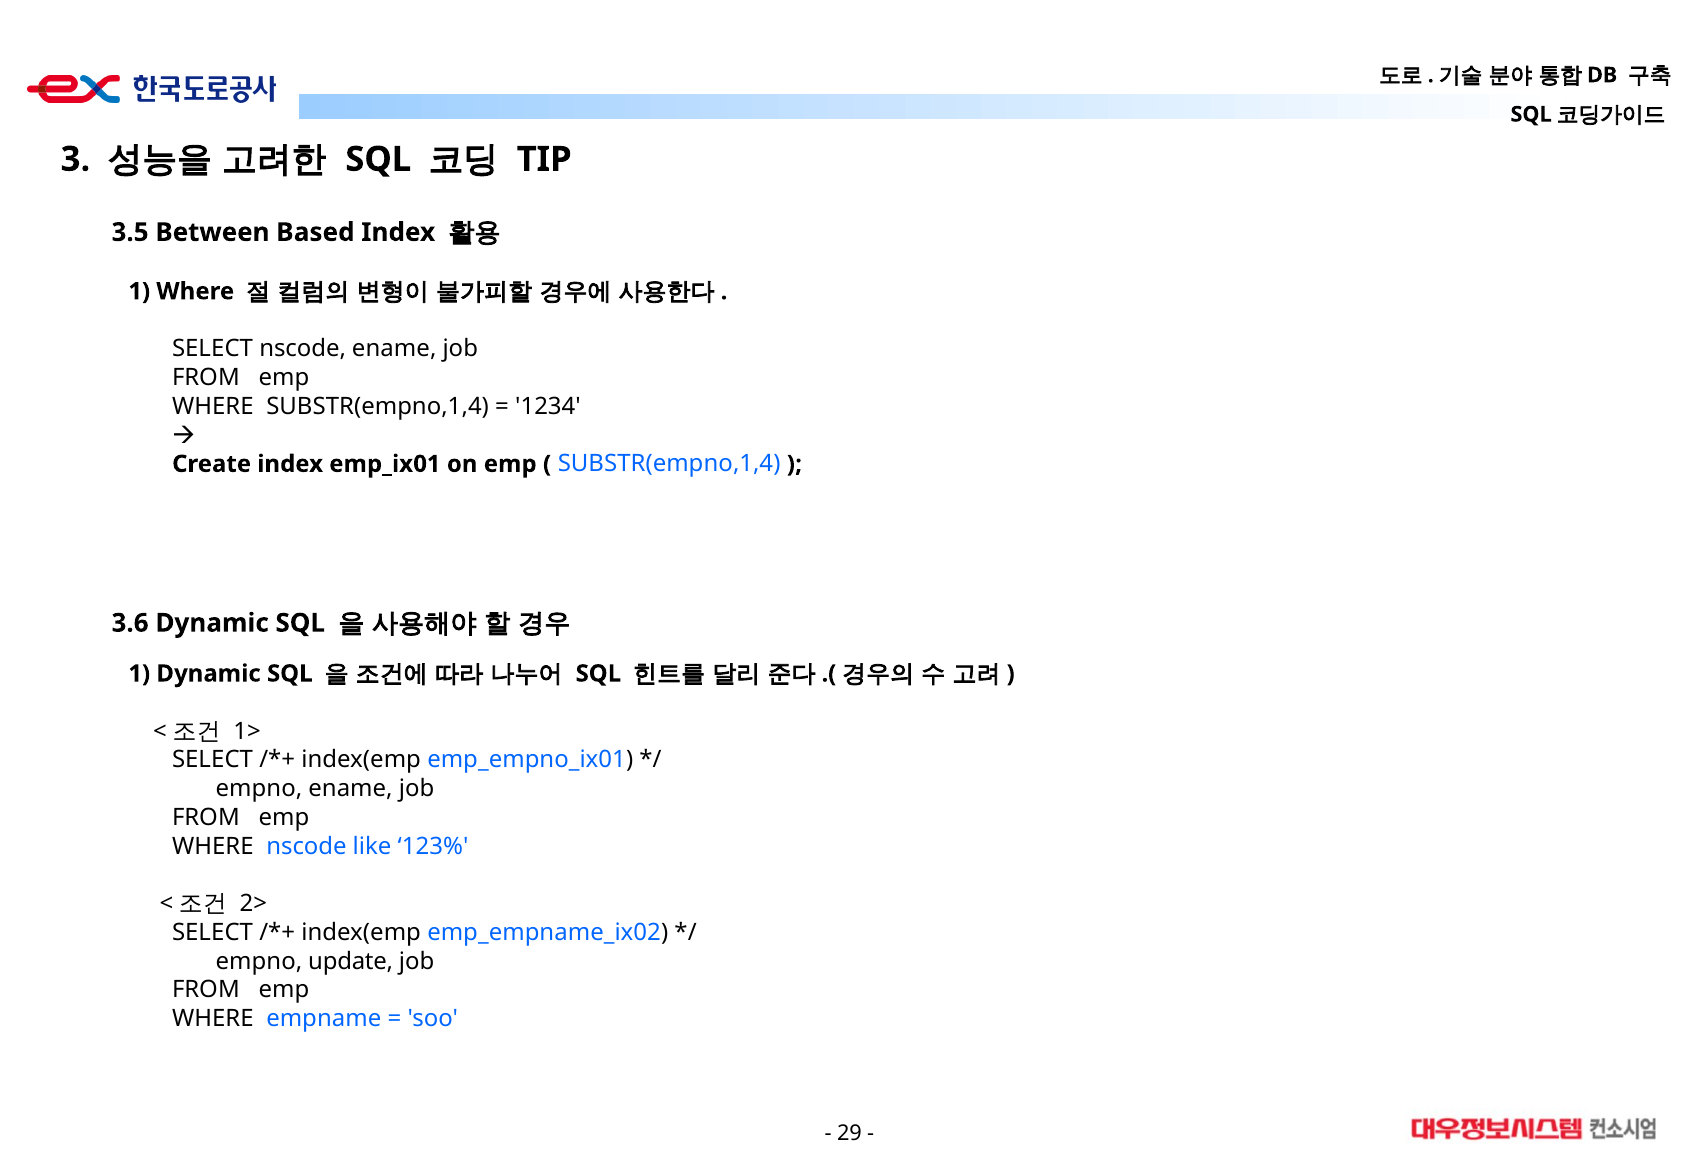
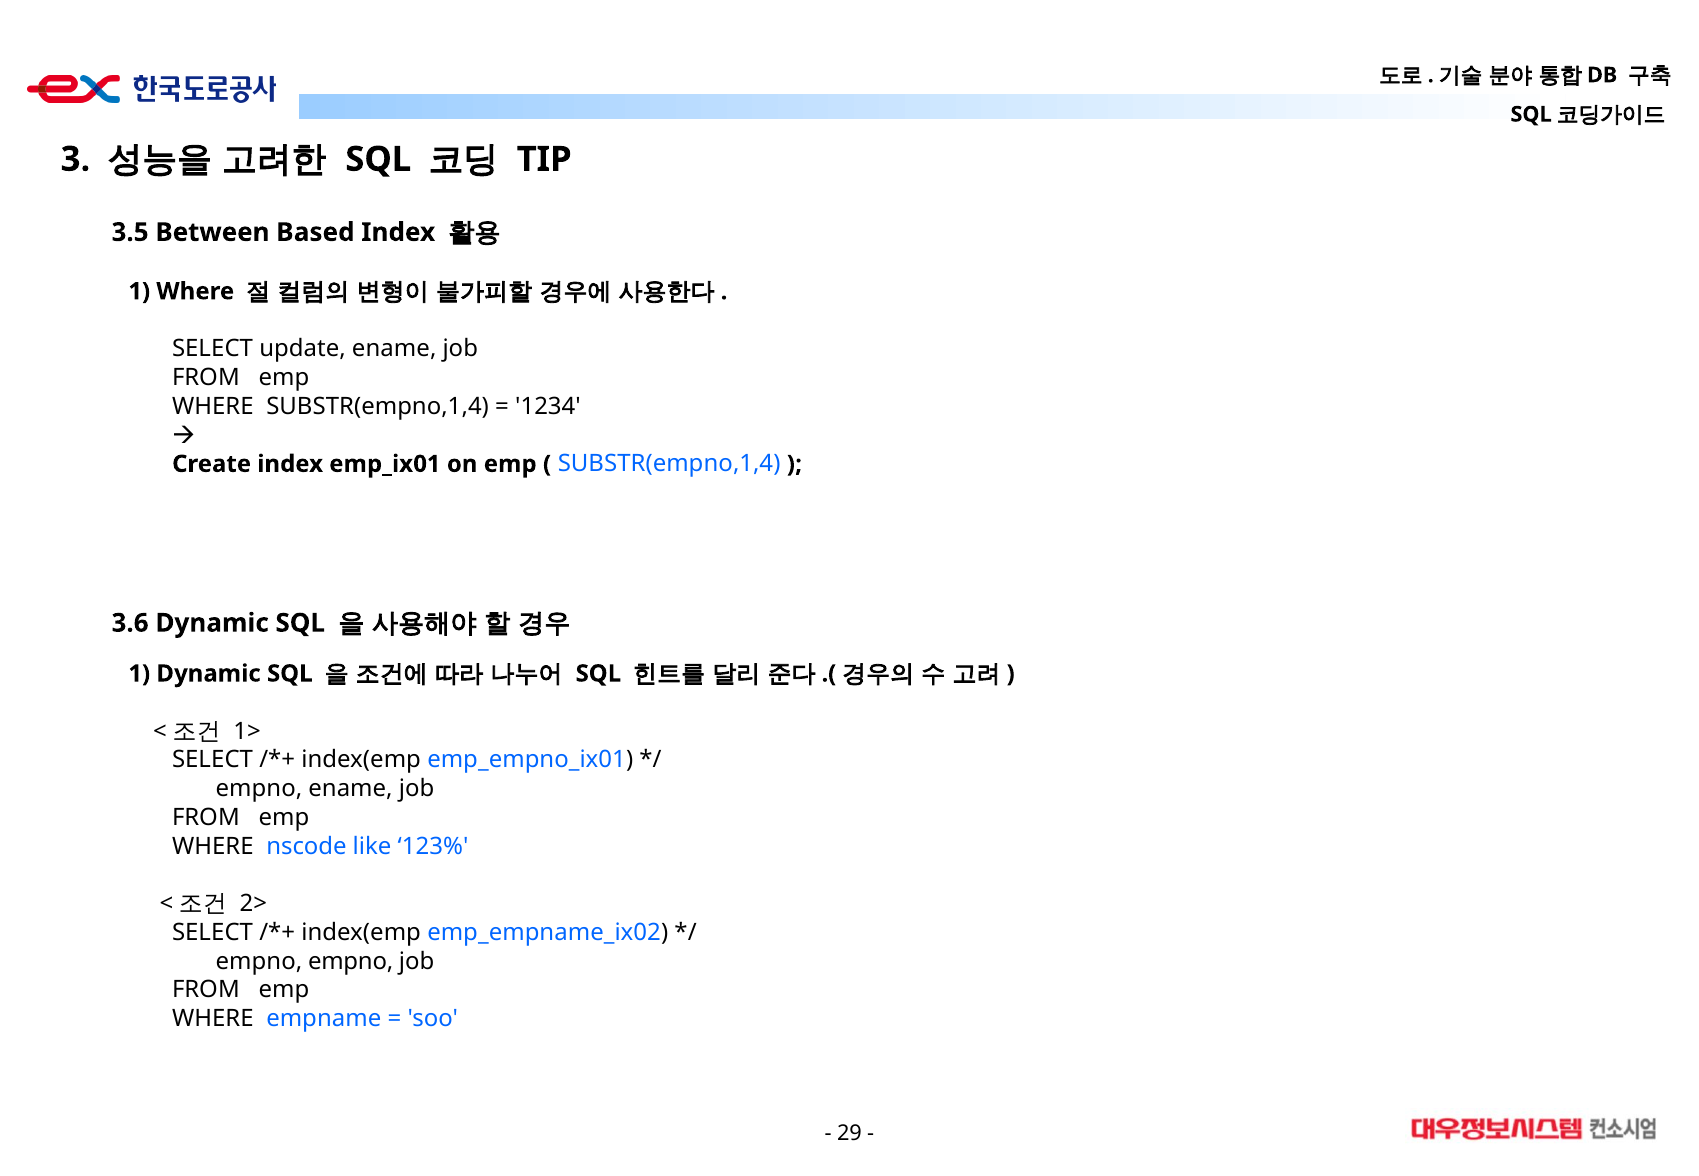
SELECT nscode: nscode -> update
empno update: update -> empno
